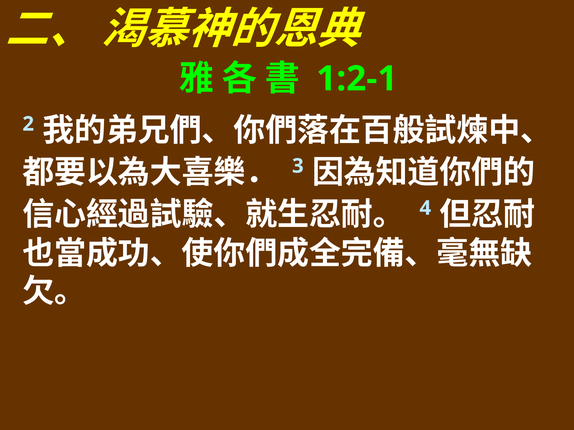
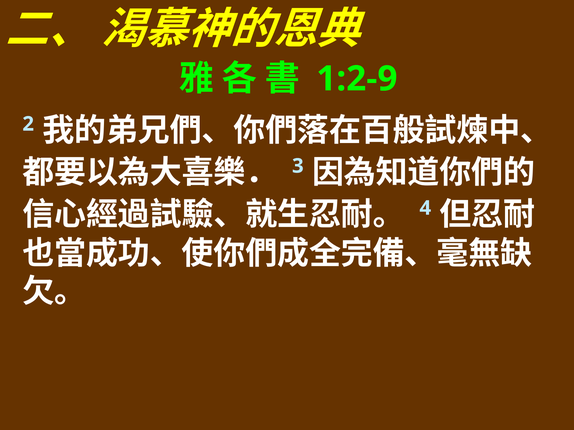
1:2-1: 1:2-1 -> 1:2-9
